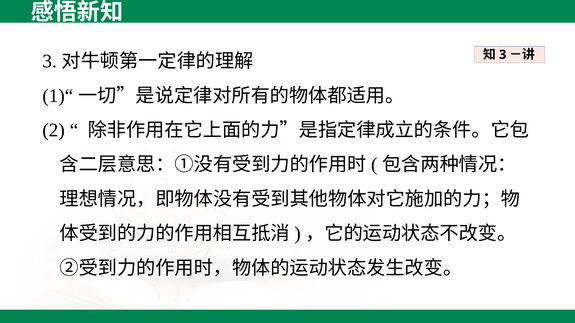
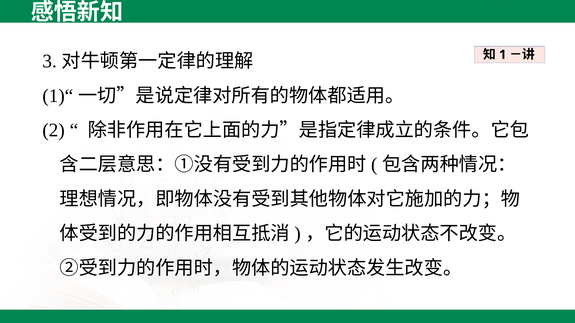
3 at (503, 55): 3 -> 1
